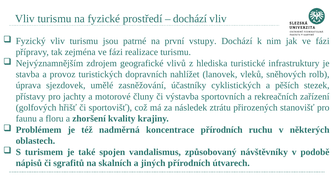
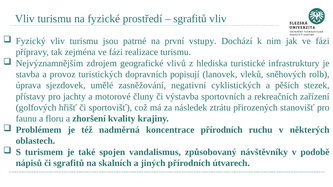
dochází at (190, 19): dochází -> sgrafitů
nahlížet: nahlížet -> popisují
účastníky: účastníky -> negativní
